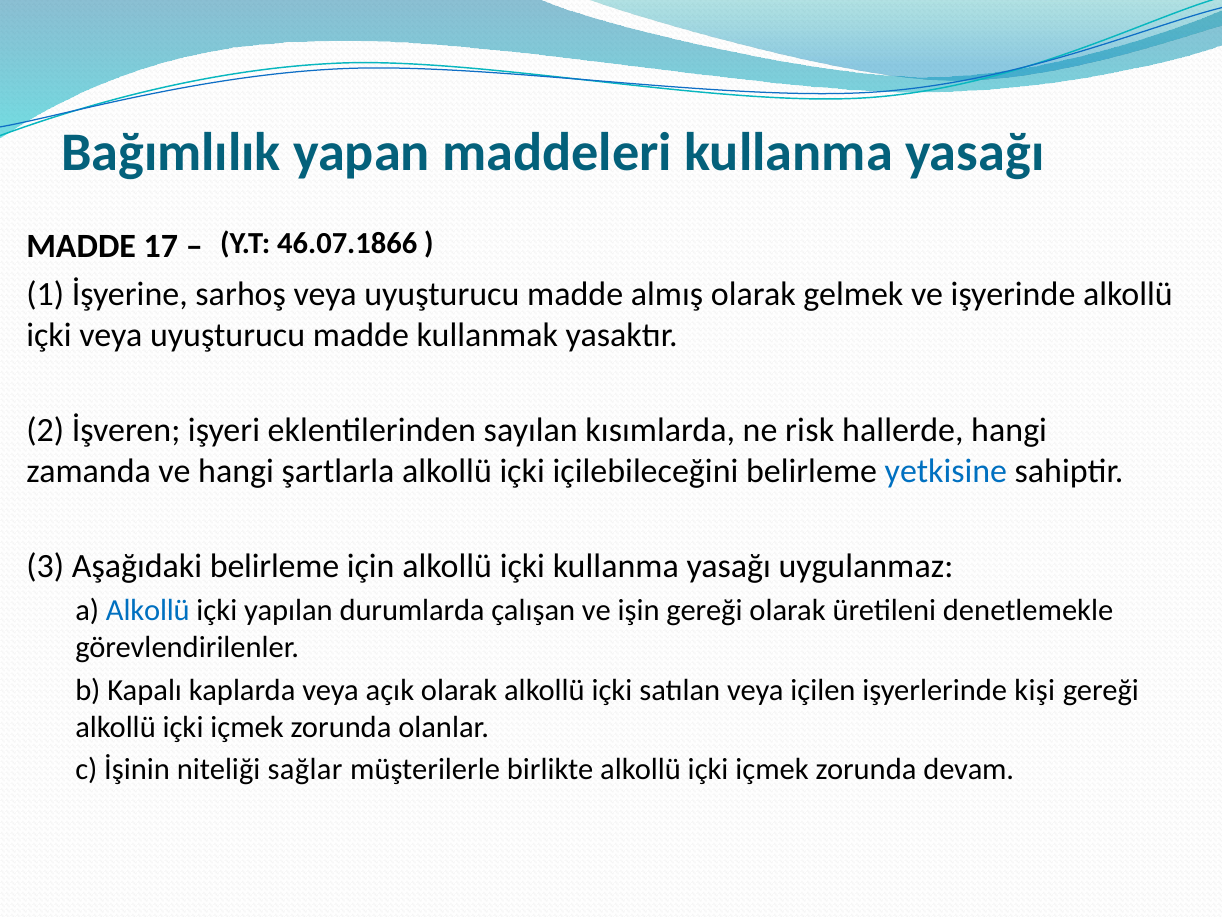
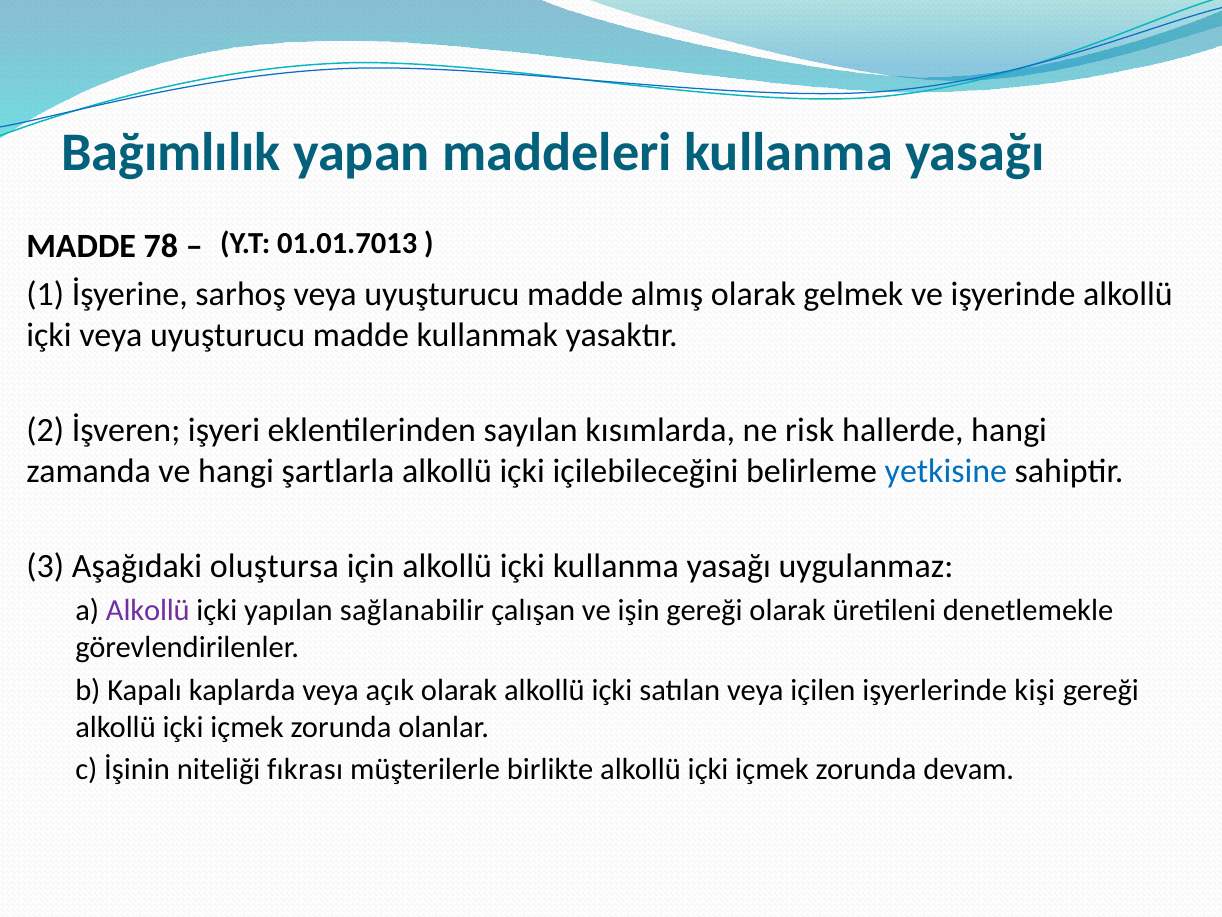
46.07.1866: 46.07.1866 -> 01.01.7013
17: 17 -> 78
Aşağıdaki belirleme: belirleme -> oluştursa
Alkollü at (148, 611) colour: blue -> purple
durumlarda: durumlarda -> sağlanabilir
sağlar: sağlar -> fıkrası
